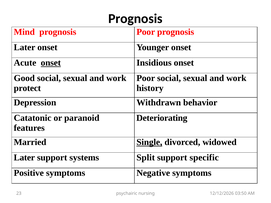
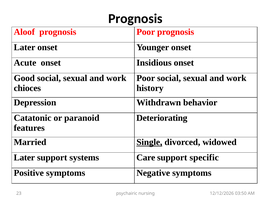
Mind: Mind -> Aloof
onset at (51, 63) underline: present -> none
protect: protect -> chioces
Split: Split -> Care
